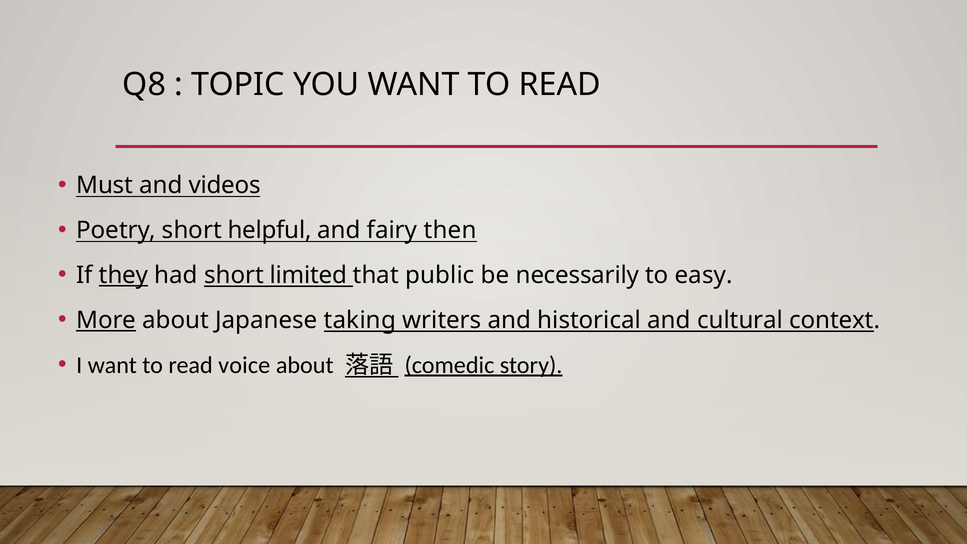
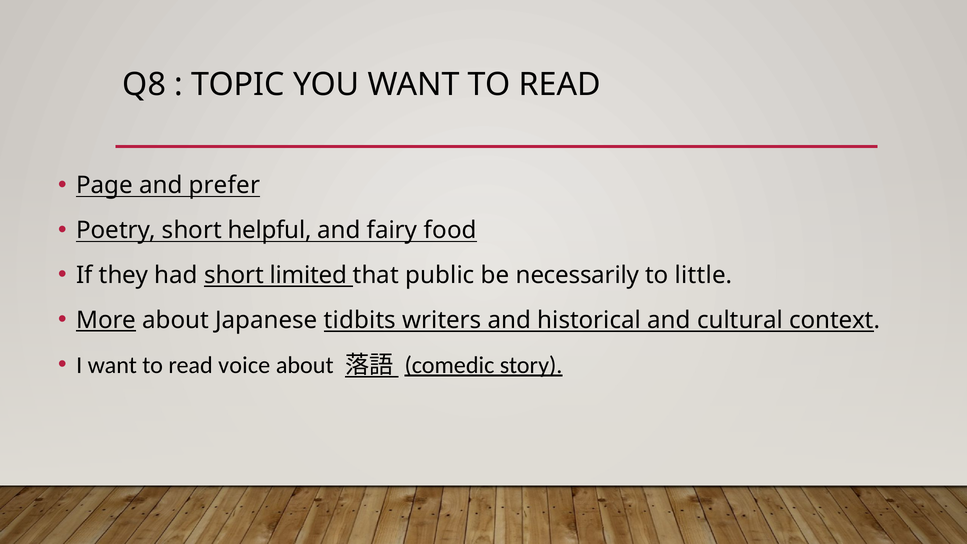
Must: Must -> Page
videos: videos -> prefer
then: then -> food
they underline: present -> none
easy: easy -> little
taking: taking -> tidbits
